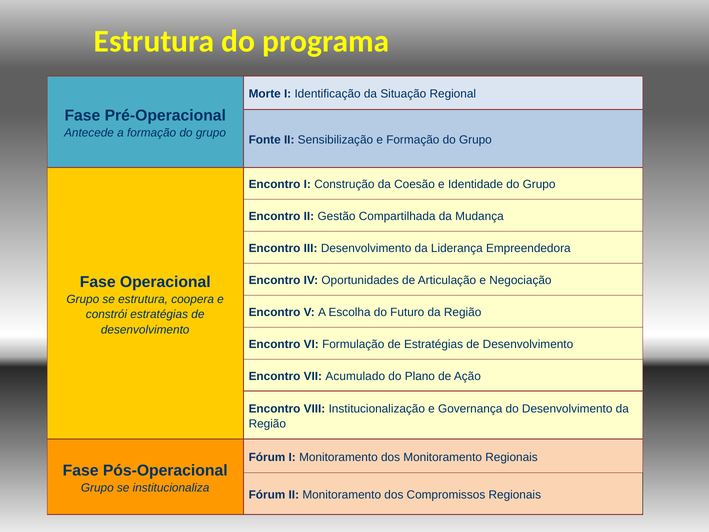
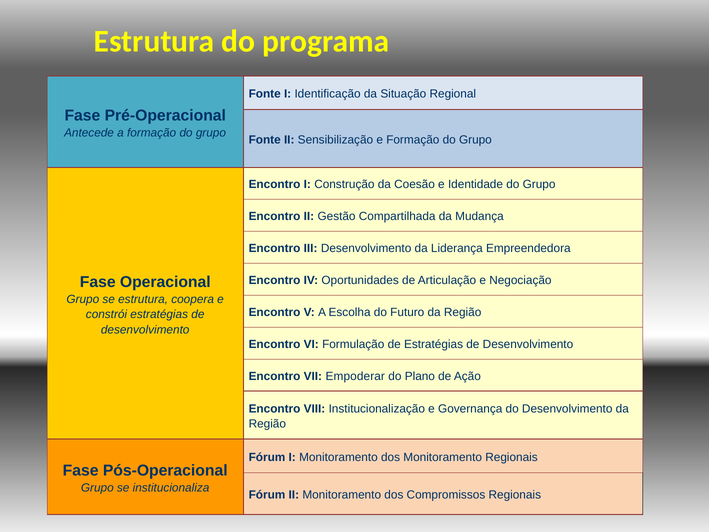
Morte at (265, 94): Morte -> Fonte
Acumulado: Acumulado -> Empoderar
